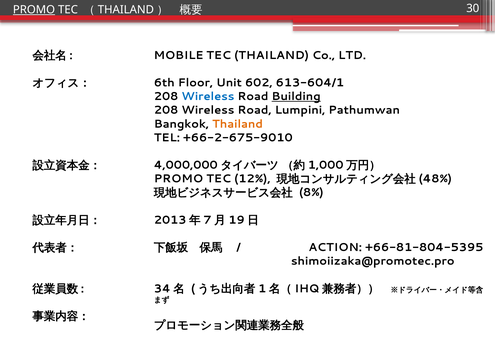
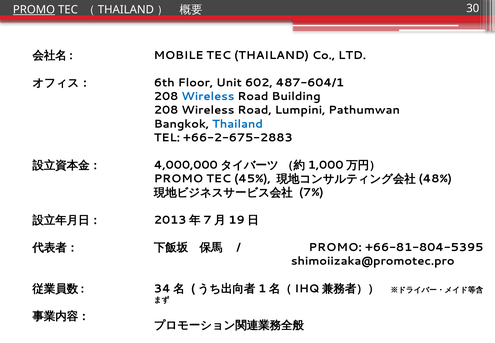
613-604/1: 613-604/1 -> 487-604/1
Building underline: present -> none
Thailand at (238, 124) colour: orange -> blue
+66-2-675-9010: +66-2-675-9010 -> +66-2-675-2883
12%: 12% -> 45%
8%: 8% -> 7%
ACTION at (335, 247): ACTION -> PROMO
